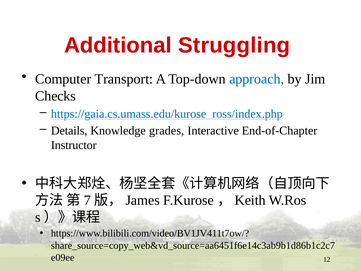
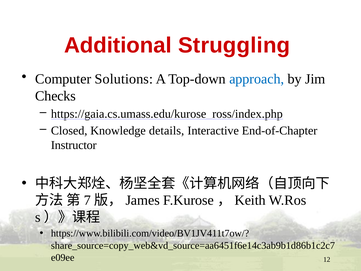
Transport: Transport -> Solutions
https://gaia.cs.umass.edu/kurose_ross/index.php colour: blue -> black
Details: Details -> Closed
grades: grades -> details
